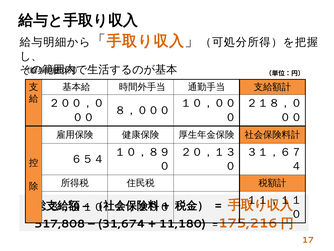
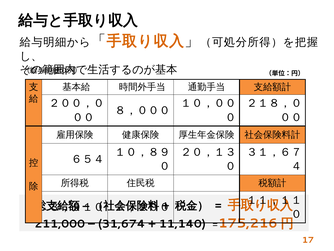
517,808: 517,808 -> 211,000
11,180: 11,180 -> 11,140
